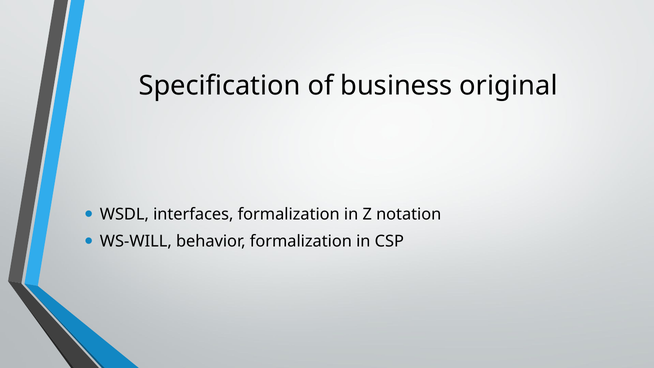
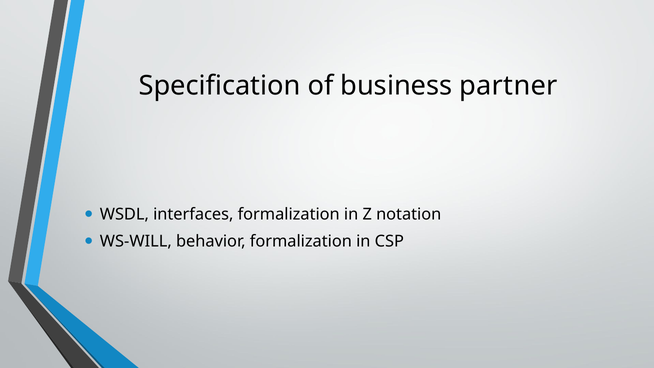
original: original -> partner
